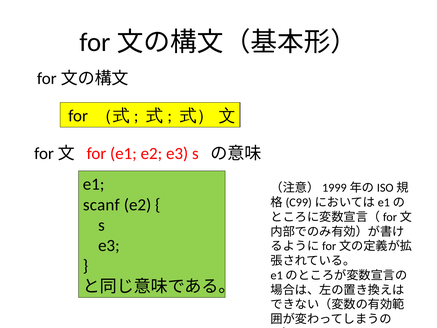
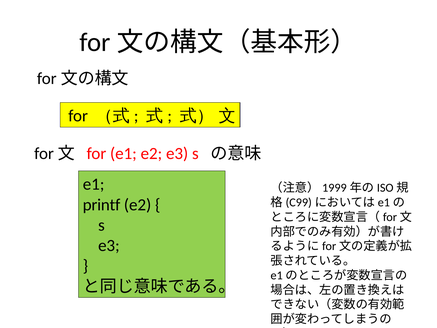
scanf: scanf -> printf
